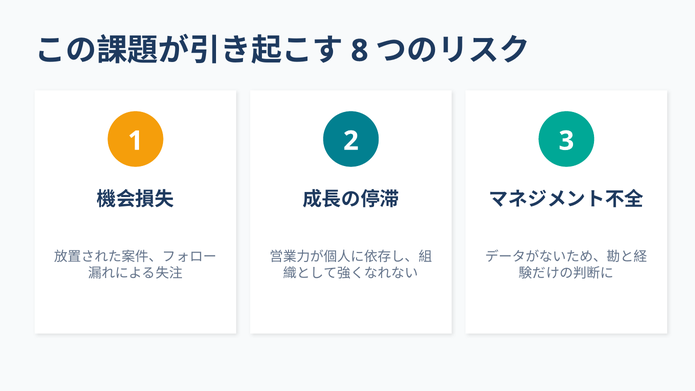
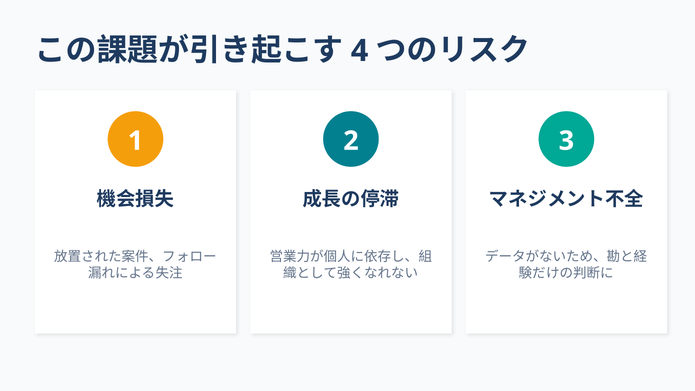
8: 8 -> 4
